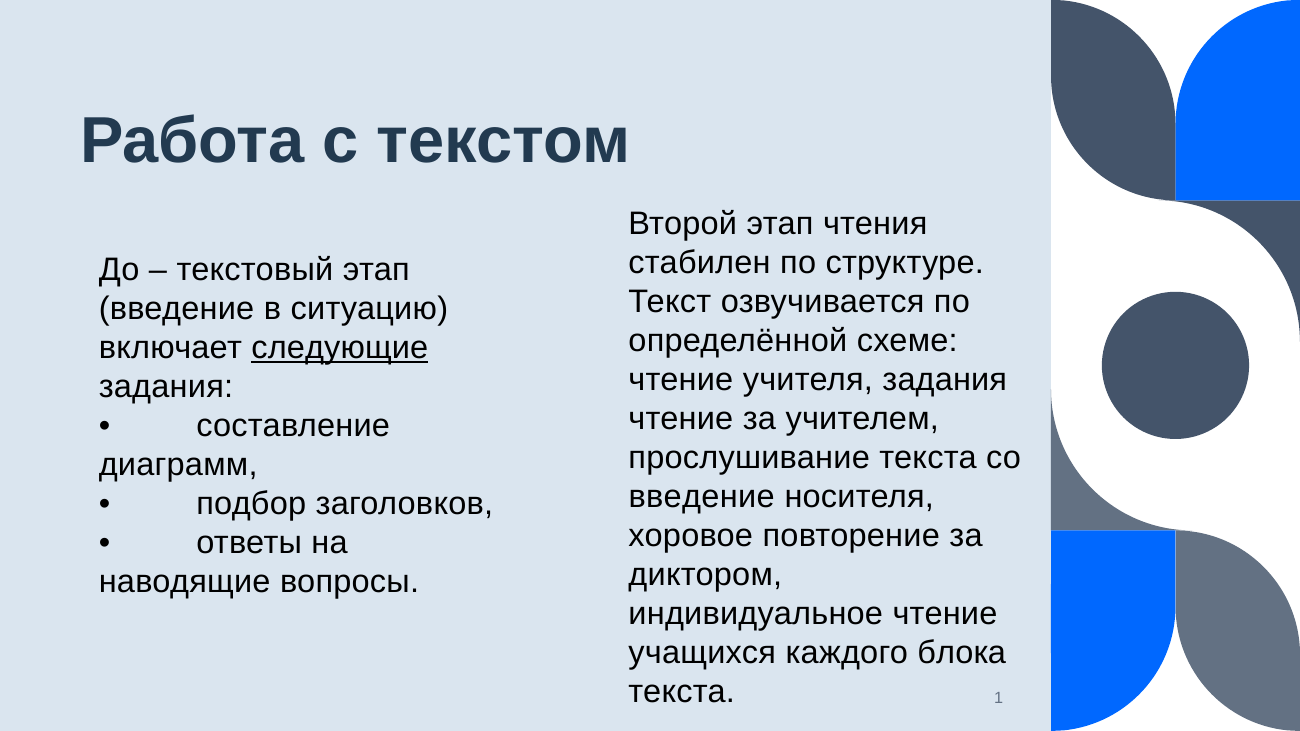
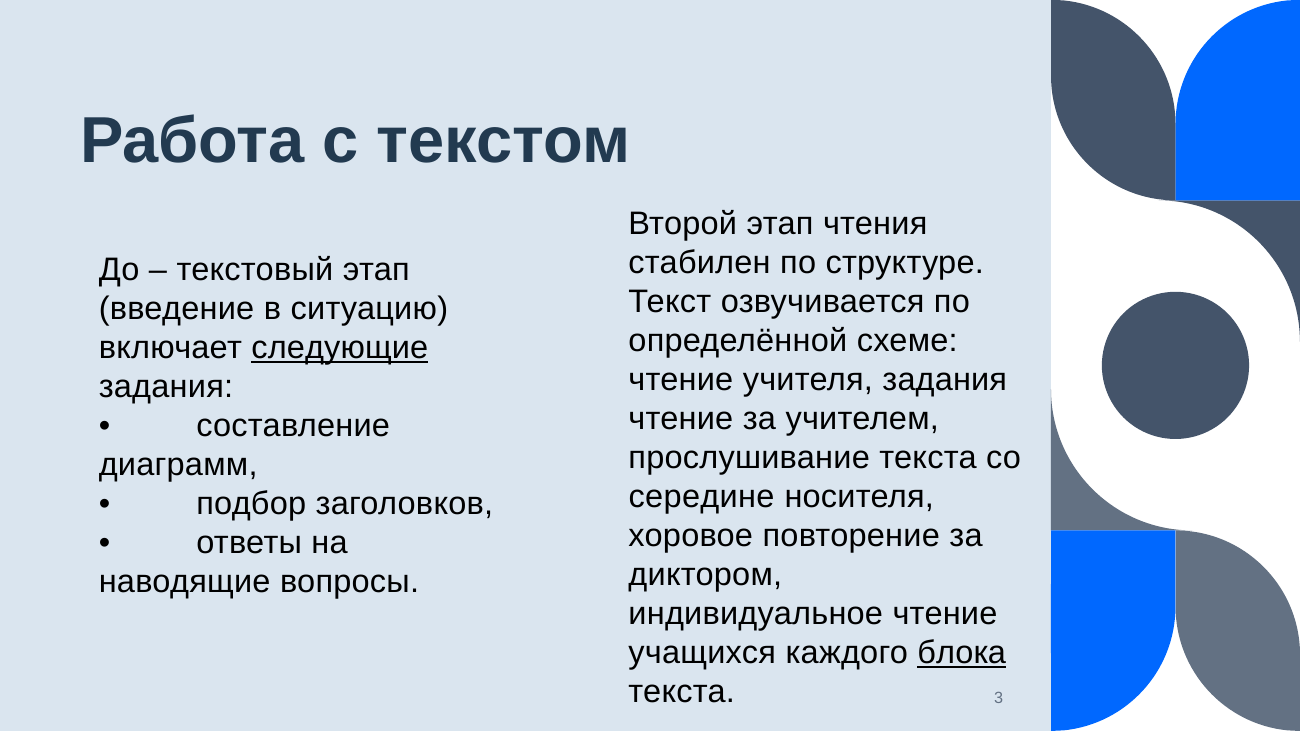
введение at (702, 497): введение -> середине
блока underline: none -> present
1: 1 -> 3
